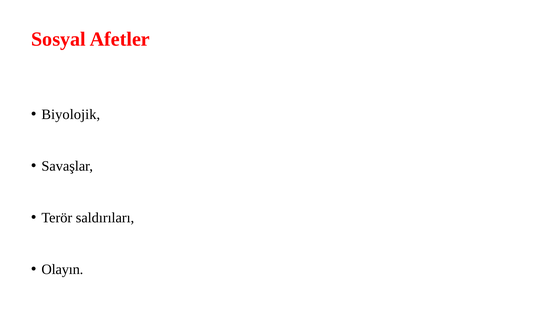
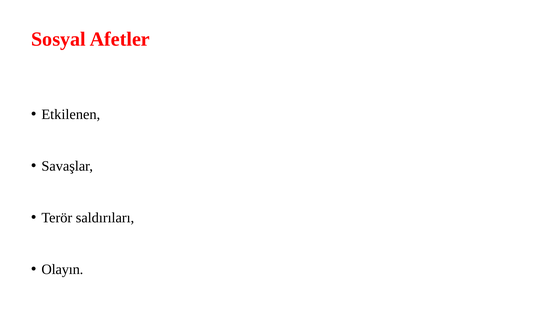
Biyolojik: Biyolojik -> Etkilenen
